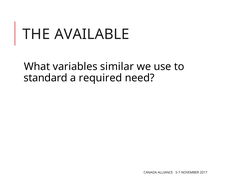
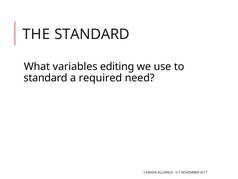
THE AVAILABLE: AVAILABLE -> STANDARD
similar: similar -> editing
